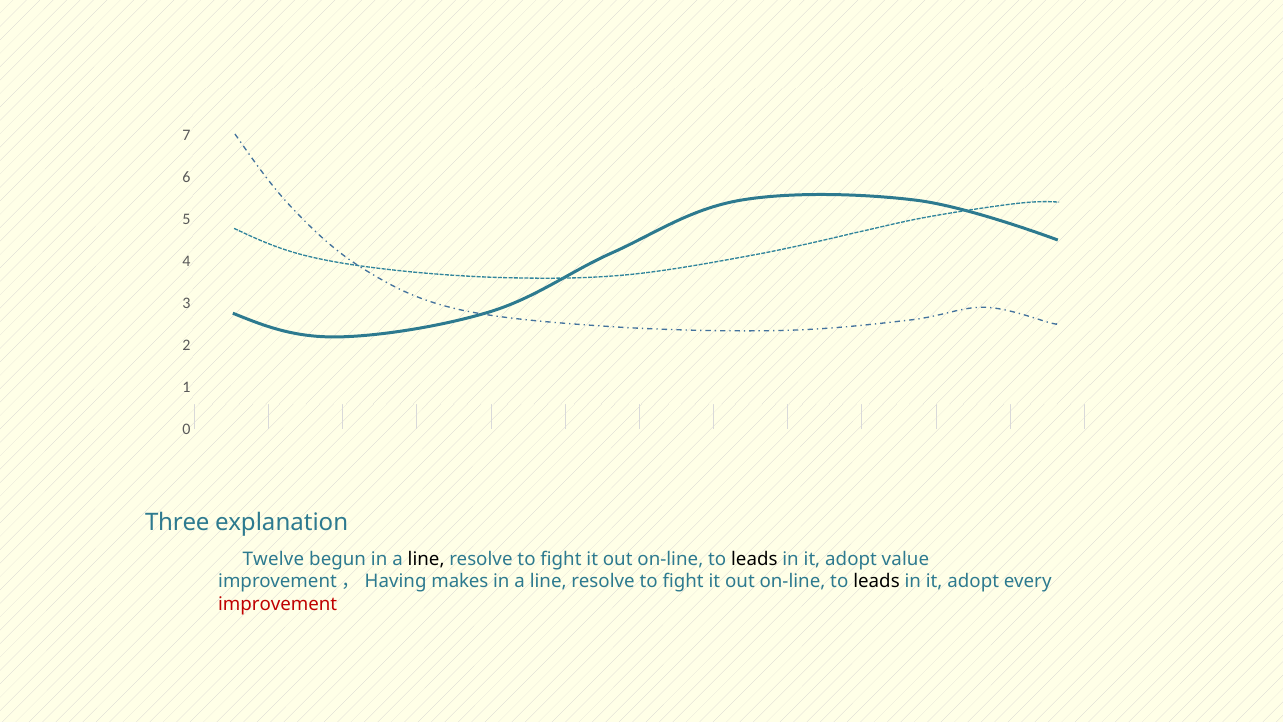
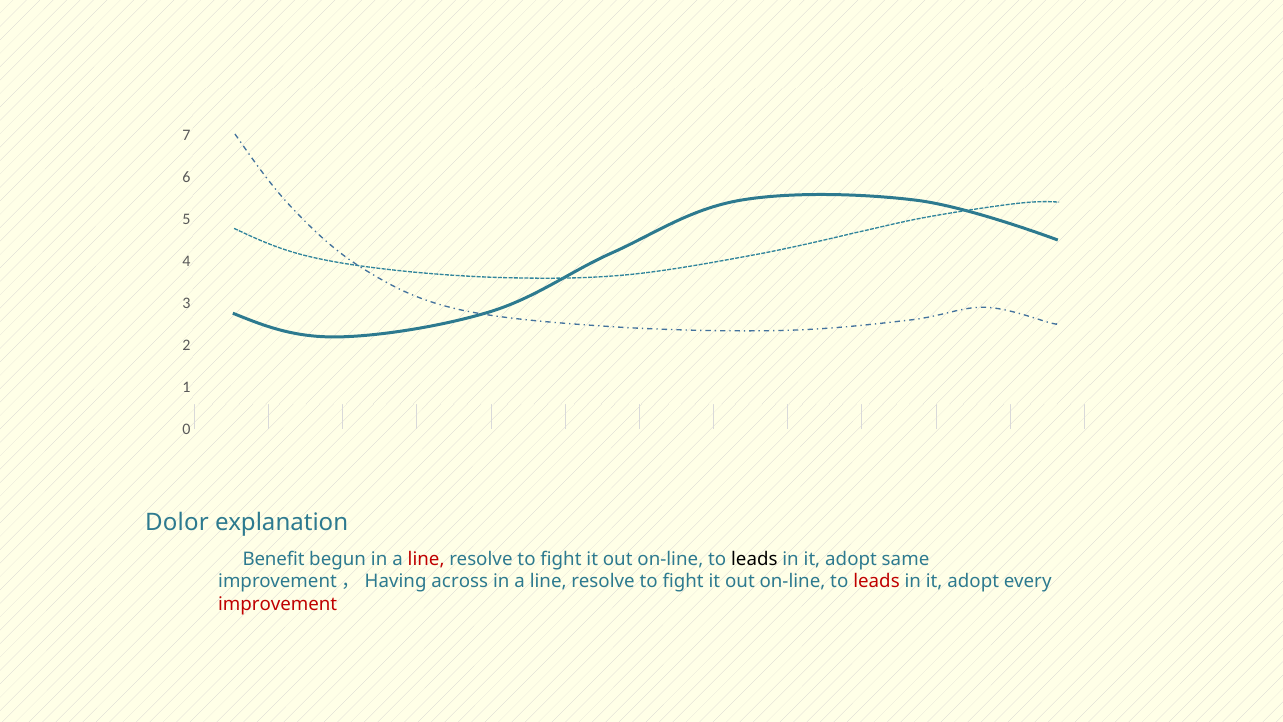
Three: Three -> Dolor
Twelve: Twelve -> Benefit
line at (426, 559) colour: black -> red
value: value -> same
makes: makes -> across
leads at (877, 581) colour: black -> red
